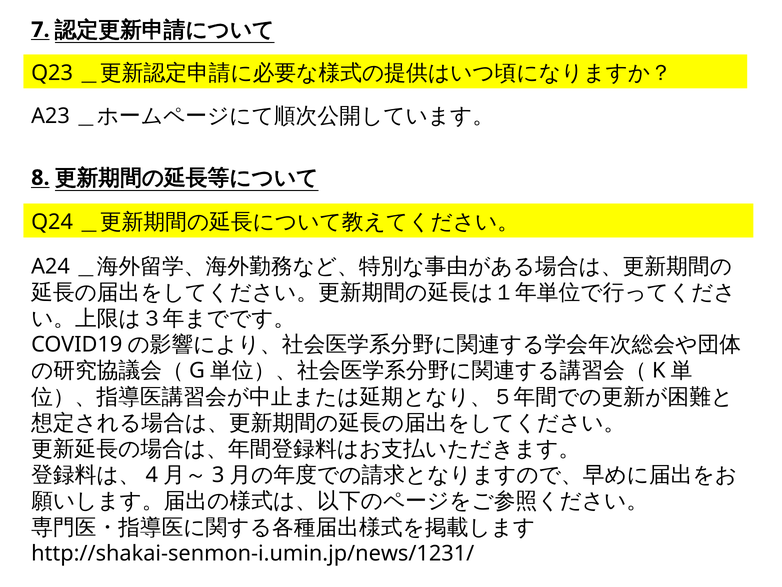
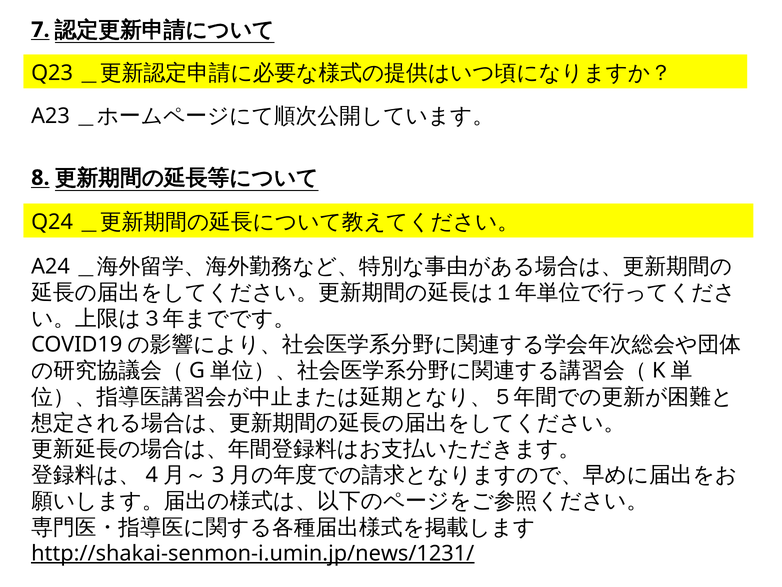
http://shakai-senmon-i.umin.jp/news/1231/ underline: none -> present
